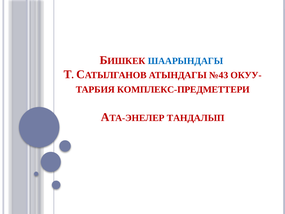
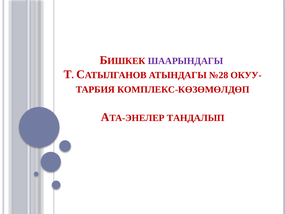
ШААРЫНДАГЫ colour: blue -> purple
№43: №43 -> №28
КОМПЛЕКС-ПРЕДМЕТТЕРИ: КОМПЛЕКС-ПРЕДМЕТТЕРИ -> КОМПЛЕКС-КӨЗӨМӨЛДӨП
